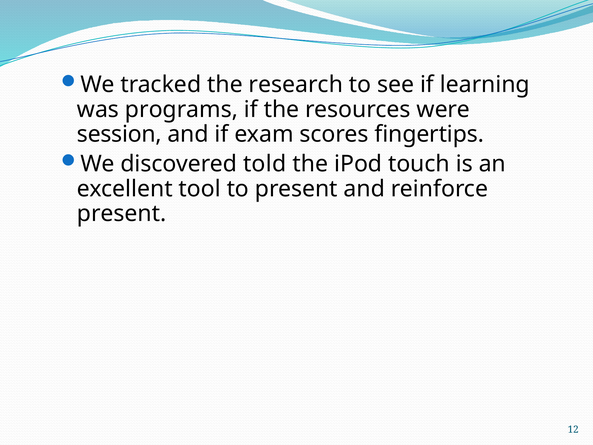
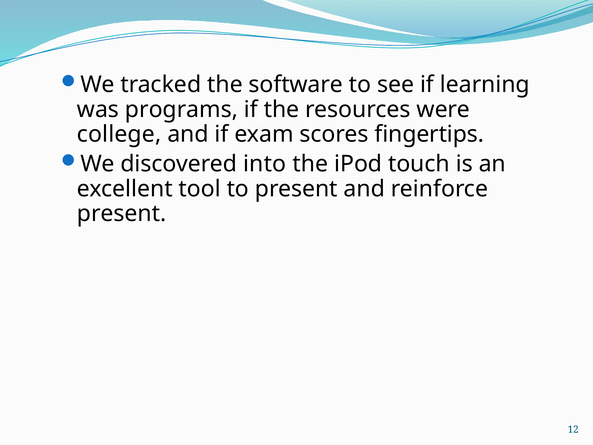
research: research -> software
session: session -> college
told: told -> into
